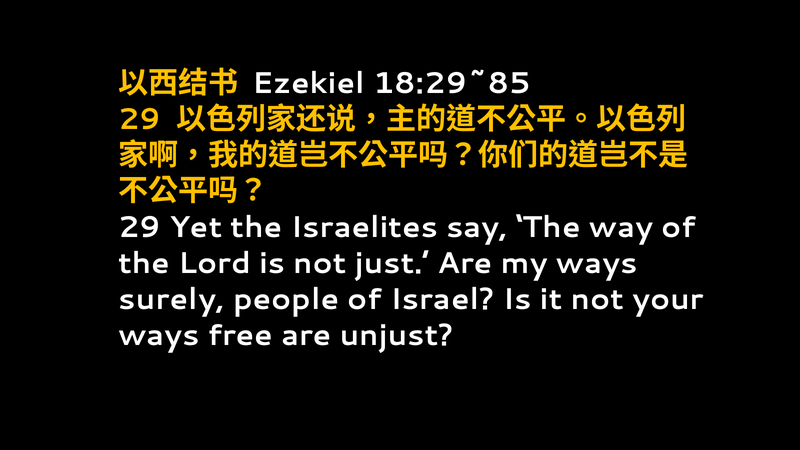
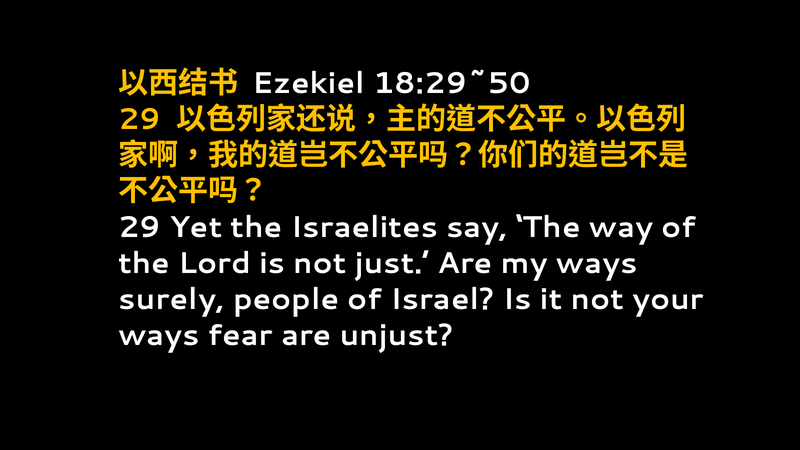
18:29~85: 18:29~85 -> 18:29~50
free: free -> fear
